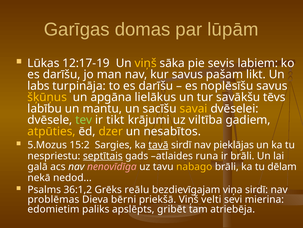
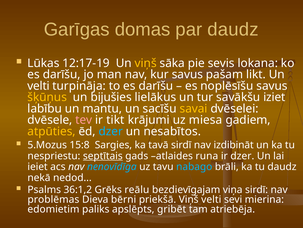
par lūpām: lūpām -> daudz
labiem: labiem -> lokana
labs at (39, 86): labs -> velti
apgāna: apgāna -> bijušies
tēvs: tēvs -> iziet
tev colour: light green -> pink
viltība: viltība -> miesa
dzer at (111, 131) colour: yellow -> light blue
15:2: 15:2 -> 15:8
tavā underline: present -> none
pieklājas: pieklājas -> izdibināt
ir brāli: brāli -> dzer
galā: galā -> ieiet
nenovīdīga colour: pink -> light blue
nabago colour: yellow -> light blue
tu dēlam: dēlam -> daudz
